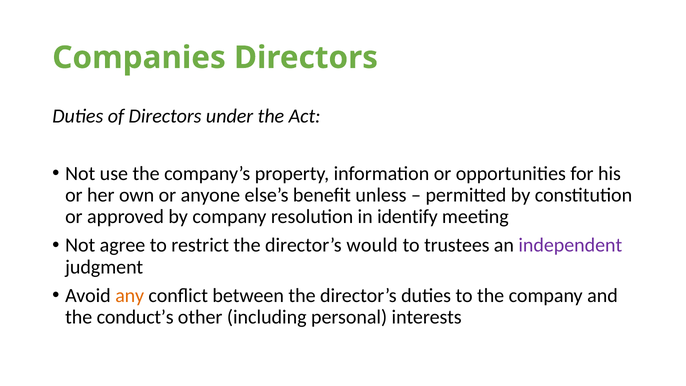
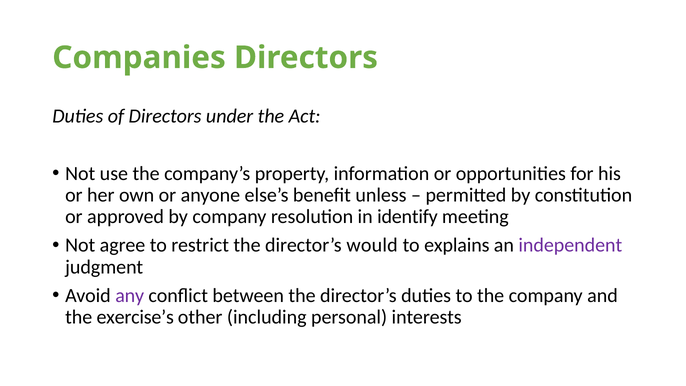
trustees: trustees -> explains
any colour: orange -> purple
conduct’s: conduct’s -> exercise’s
